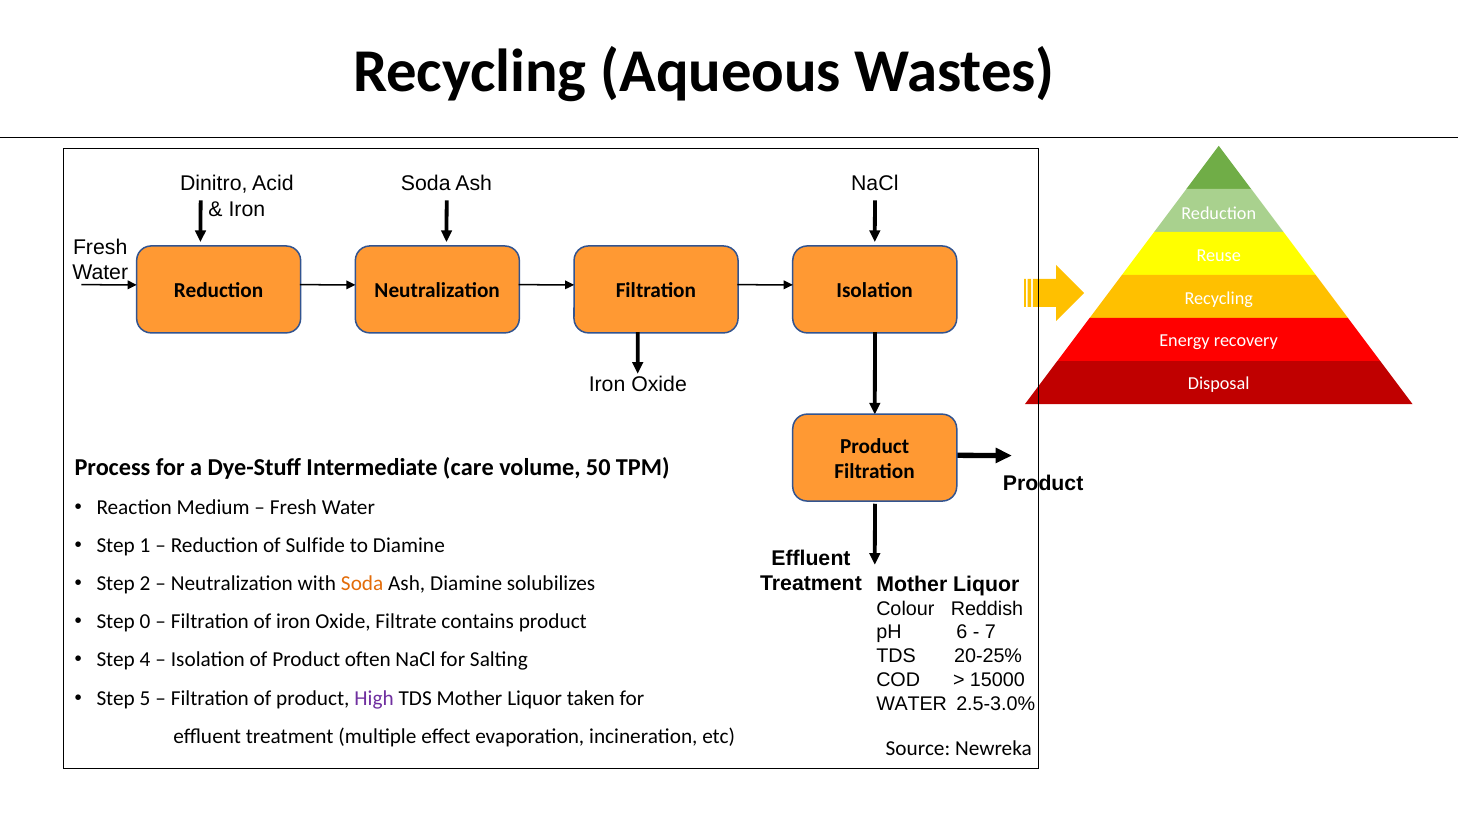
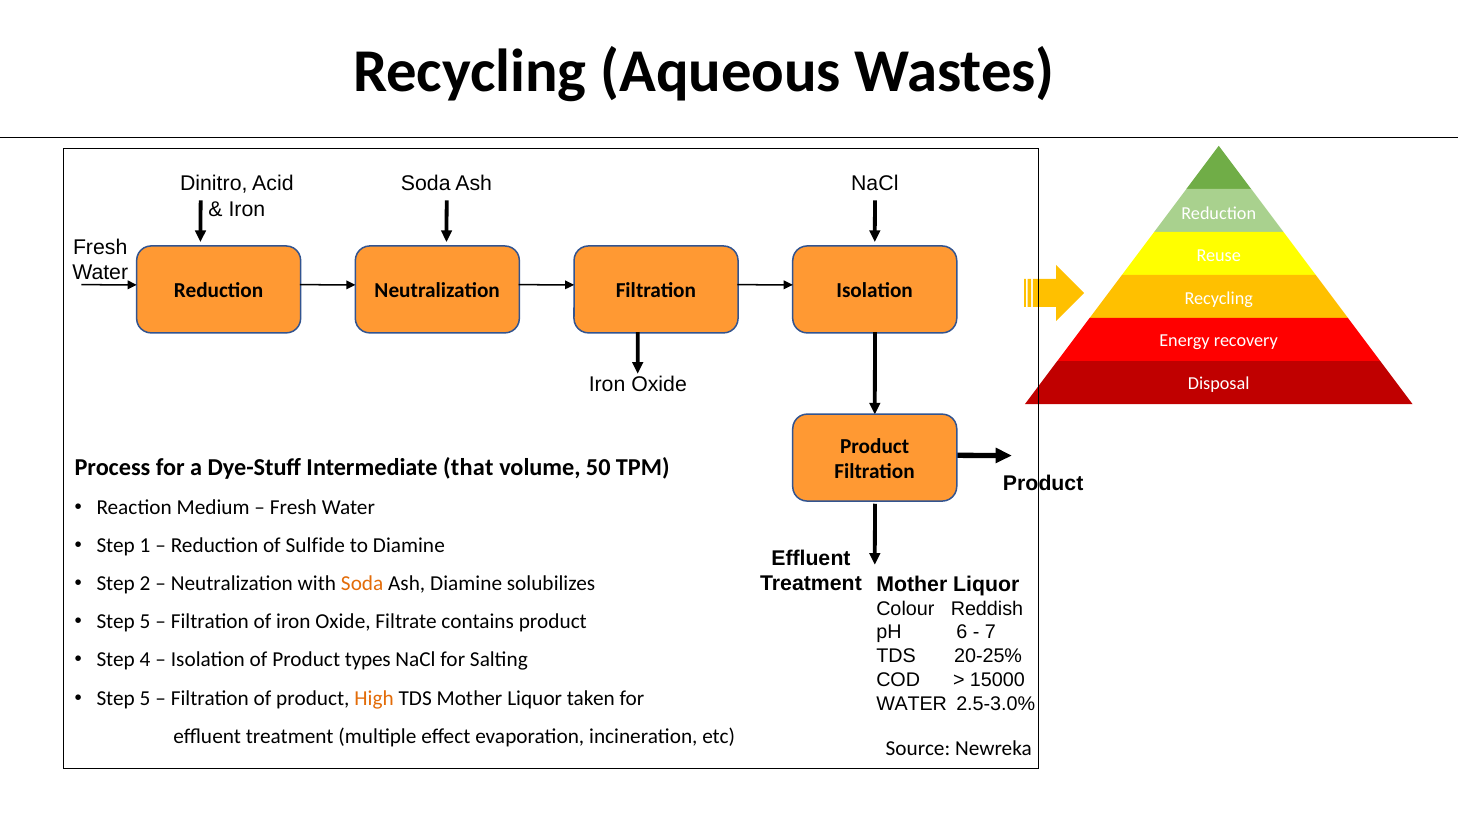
care: care -> that
0 at (145, 622): 0 -> 5
often: often -> types
High colour: purple -> orange
